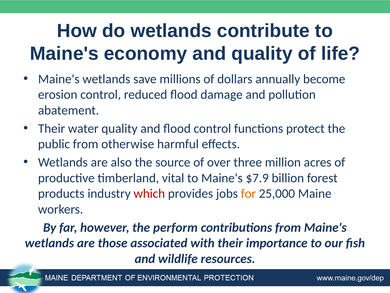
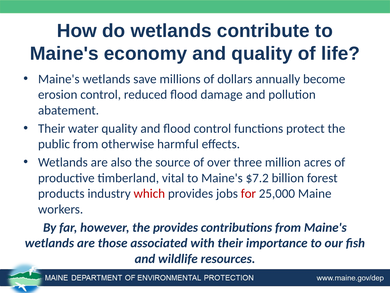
$7.9: $7.9 -> $7.2
for colour: orange -> red
the perform: perform -> provides
